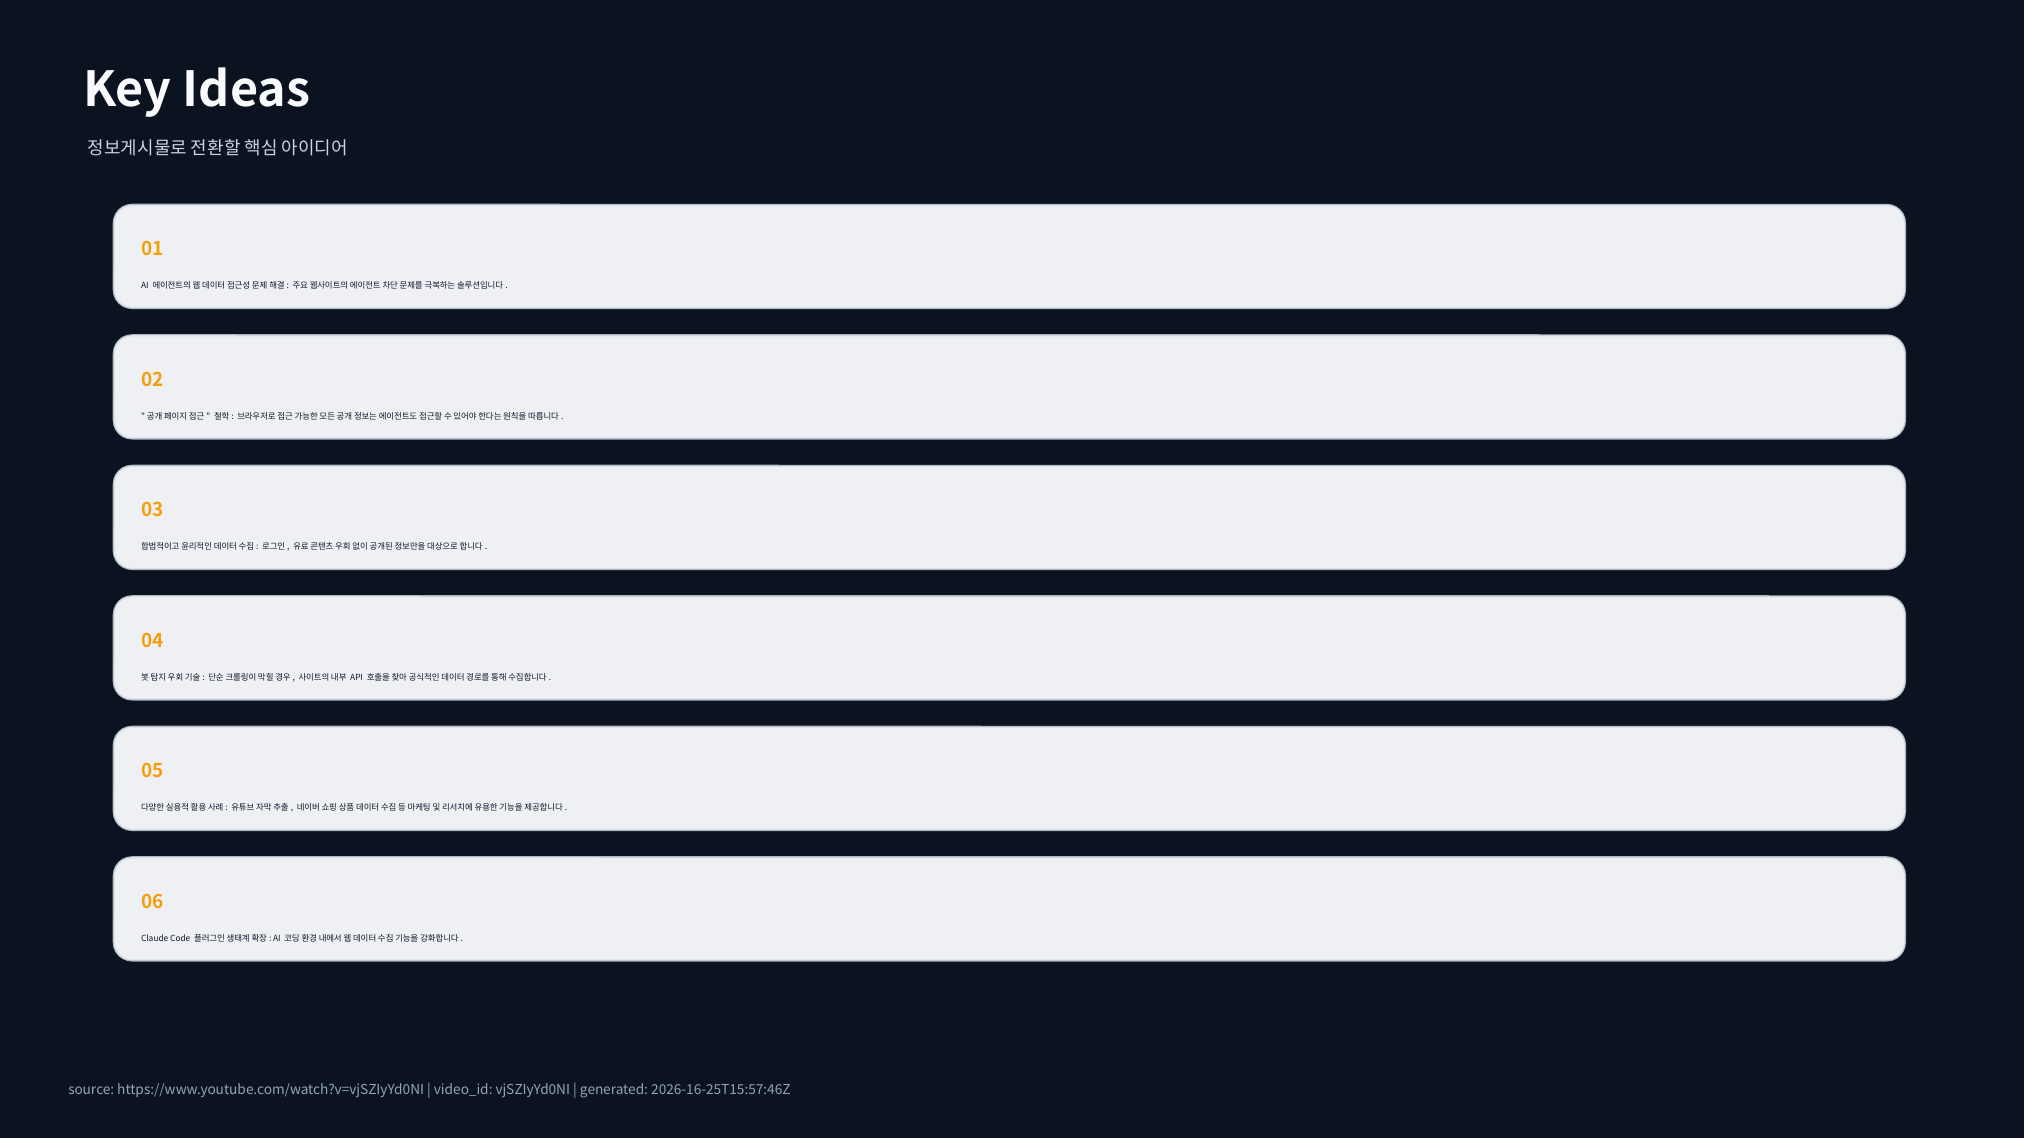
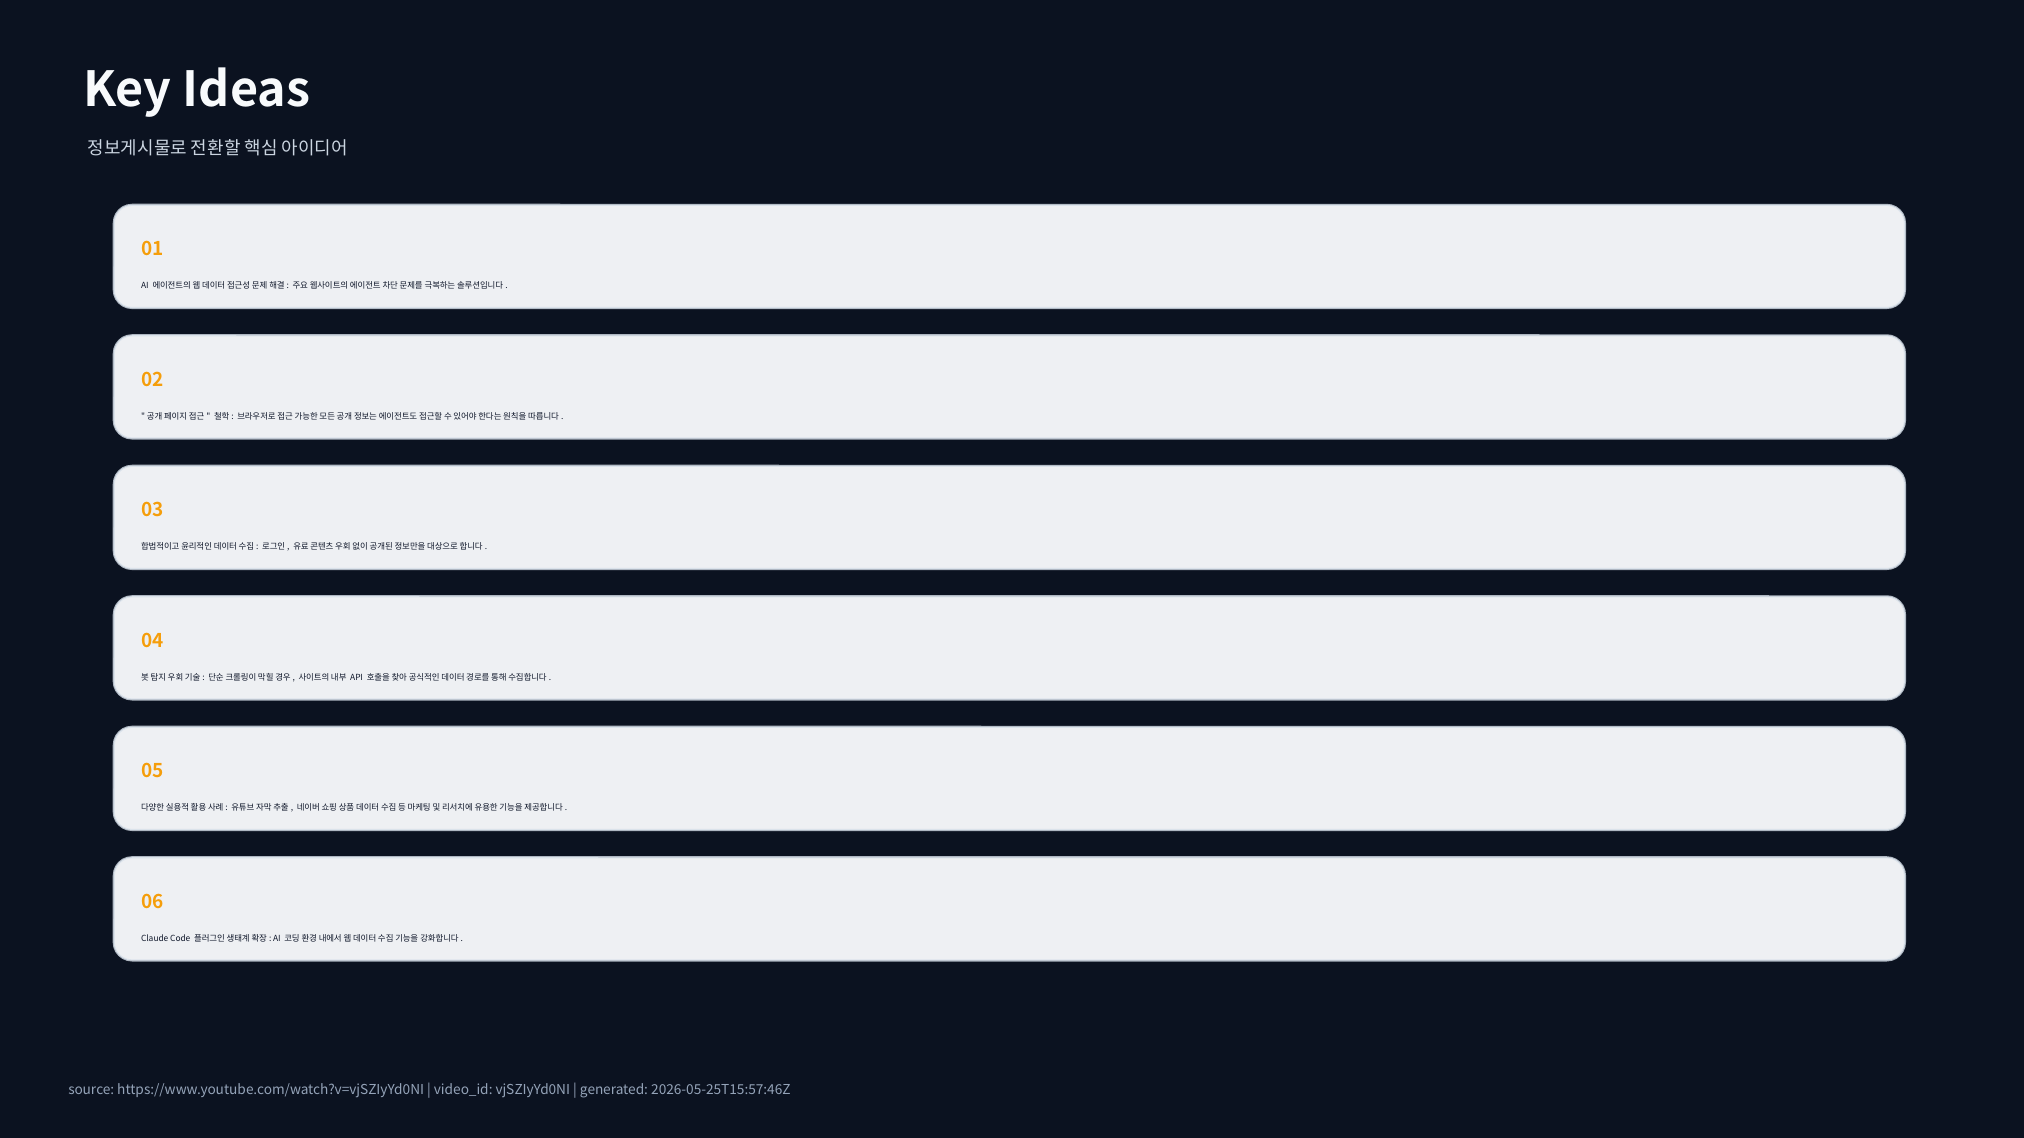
2026-16-25T15:57:46Z: 2026-16-25T15:57:46Z -> 2026-05-25T15:57:46Z
